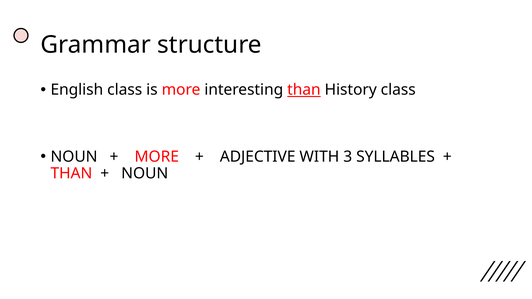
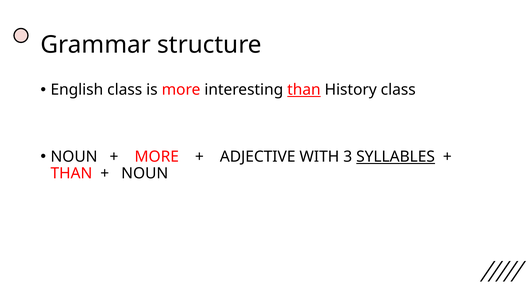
SYLLABLES underline: none -> present
